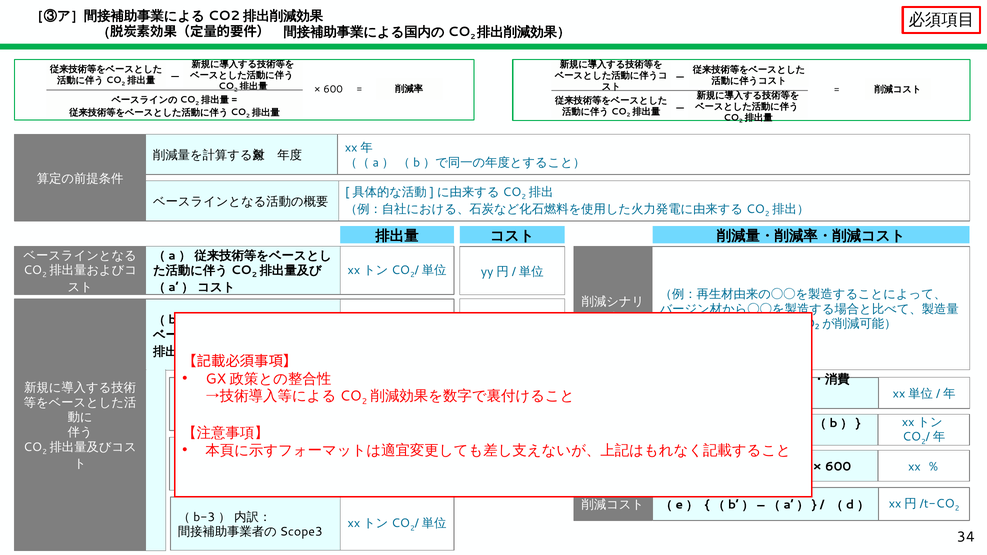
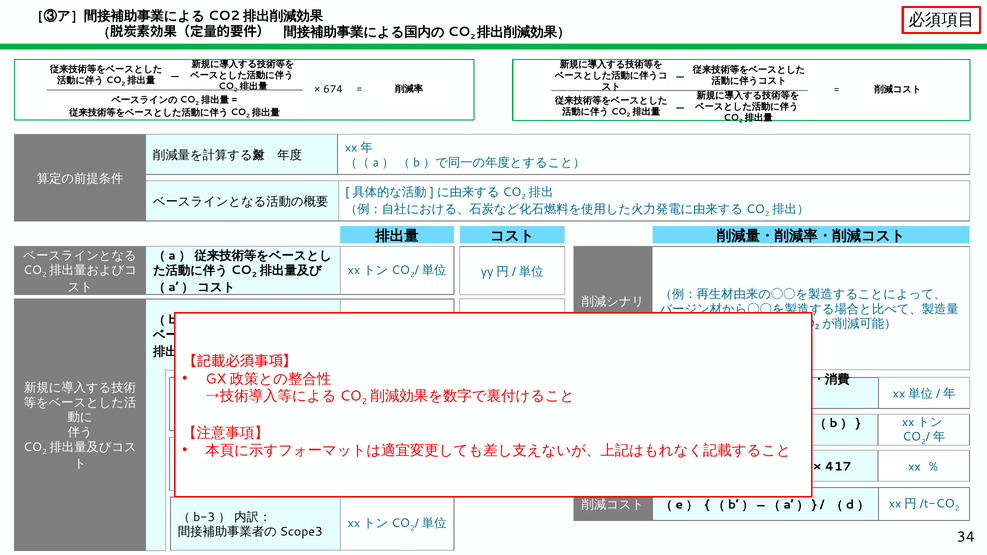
600 at (333, 89): 600 -> 674
600 at (838, 467): 600 -> 417
